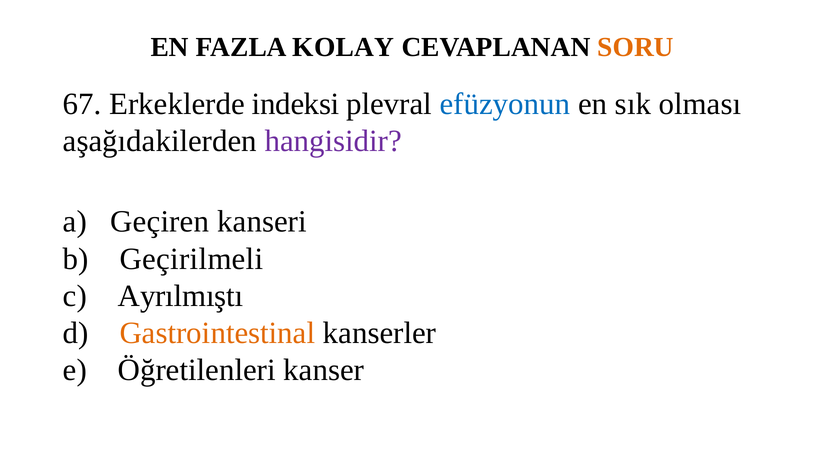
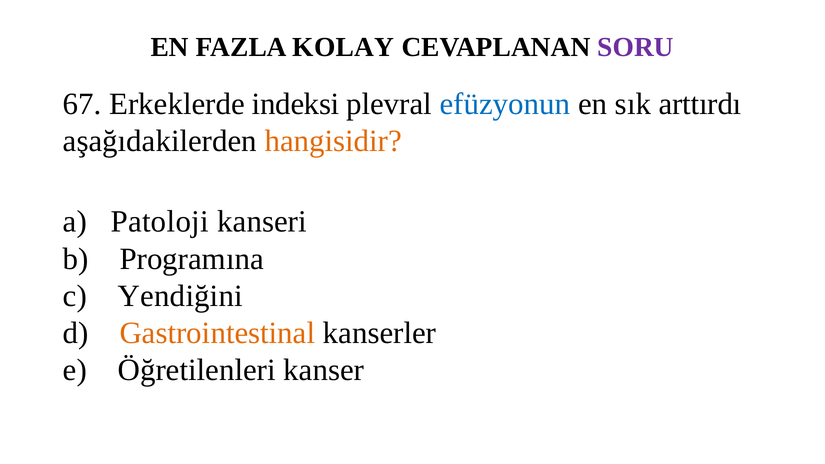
SORU colour: orange -> purple
olması: olması -> arttırdı
hangisidir colour: purple -> orange
Geçiren: Geçiren -> Patoloji
Geçirilmeli: Geçirilmeli -> Programına
Ayrılmıştı: Ayrılmıştı -> Yendiğini
